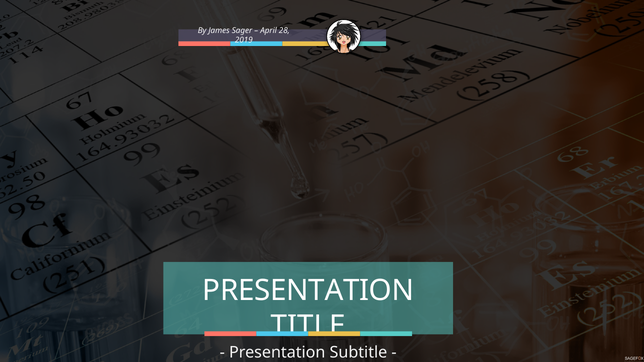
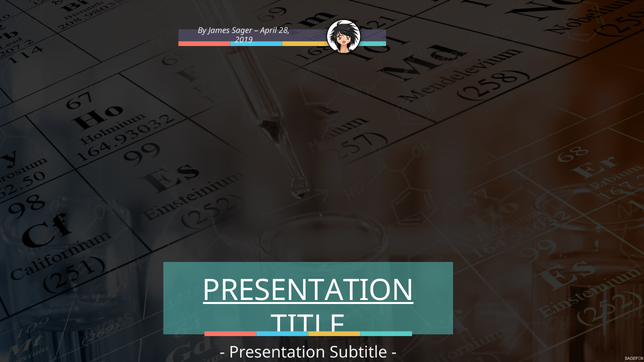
PRESENTATION at (308, 291) underline: none -> present
